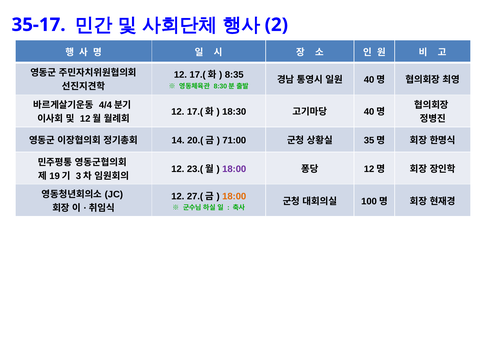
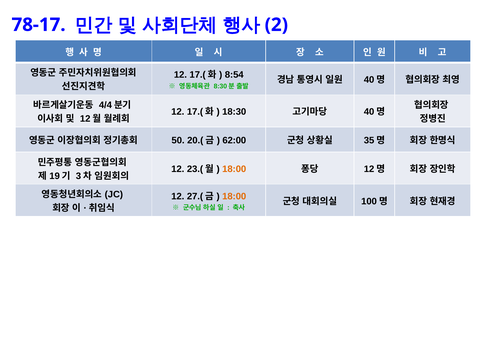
35-17: 35-17 -> 78-17
8:35: 8:35 -> 8:54
14: 14 -> 50
71:00: 71:00 -> 62:00
18:00 at (234, 169) colour: purple -> orange
